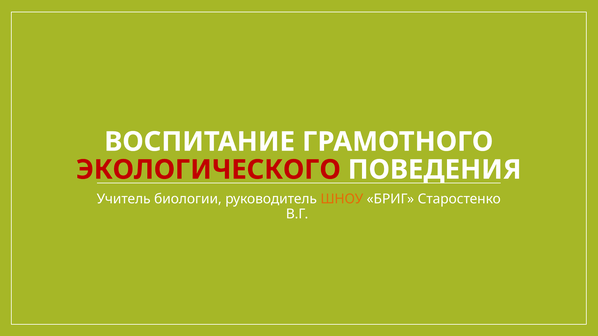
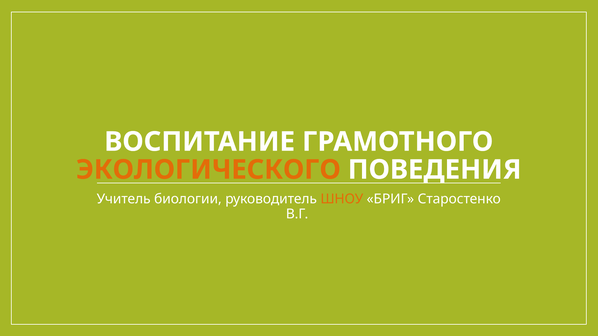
ЭКОЛОГИЧЕСКОГО colour: red -> orange
